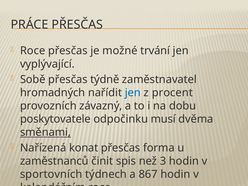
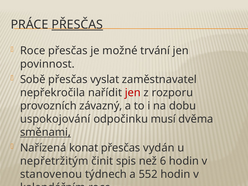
PŘESČAS at (77, 25) underline: none -> present
vyplývající: vyplývající -> povinnost
týdně: týdně -> vyslat
hromadných: hromadných -> nepřekročila
jen at (133, 93) colour: blue -> red
procent: procent -> rozporu
poskytovatele: poskytovatele -> uspokojování
forma: forma -> vydán
zaměstnanců: zaměstnanců -> nepřetržitým
3: 3 -> 6
sportovních: sportovních -> stanovenou
867: 867 -> 552
